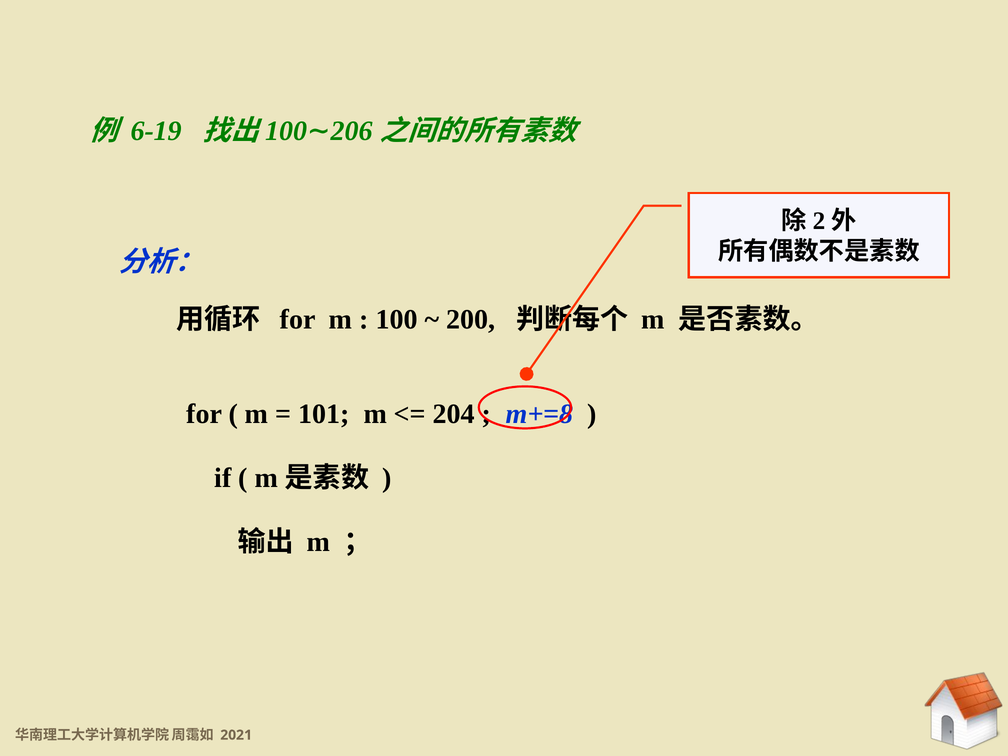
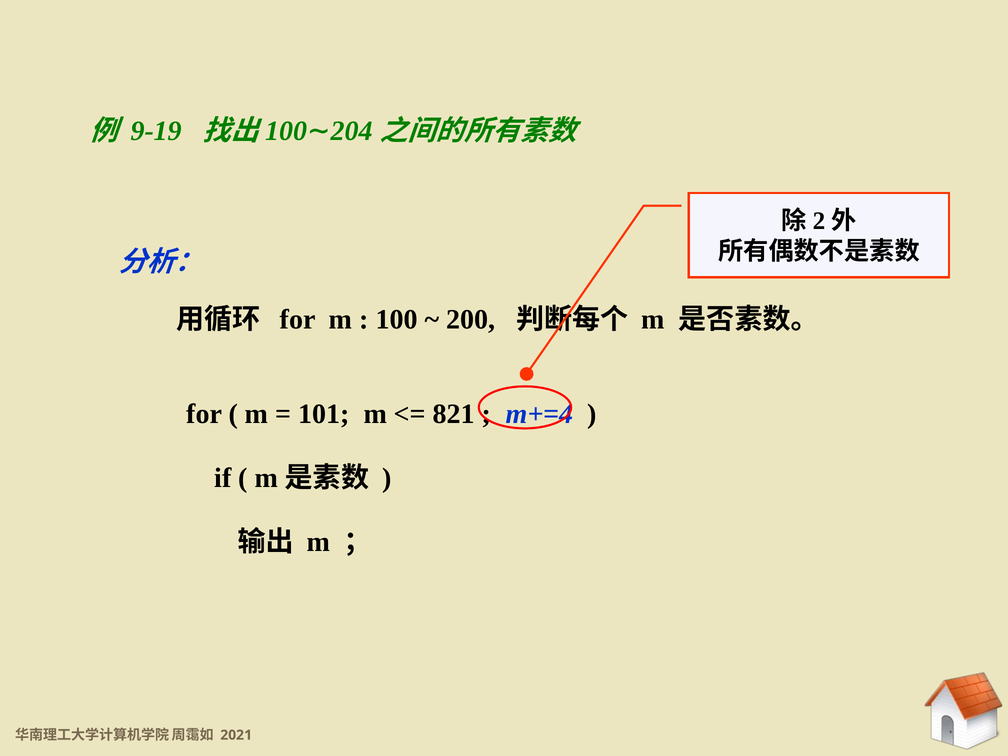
6-19: 6-19 -> 9-19
206: 206 -> 204
204: 204 -> 821
m+=8: m+=8 -> m+=4
